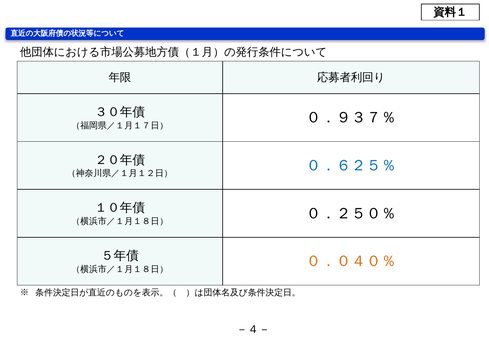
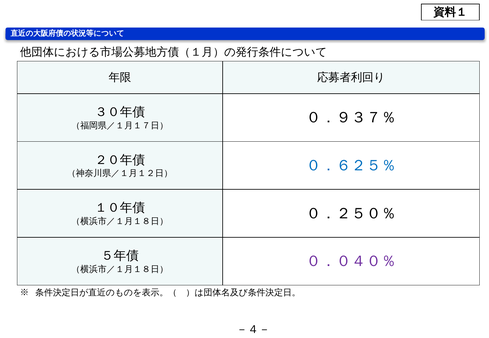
０．０４０％ colour: orange -> purple
